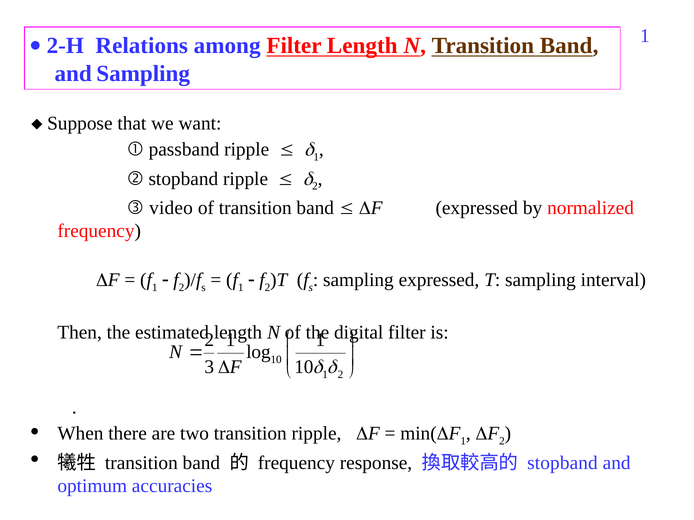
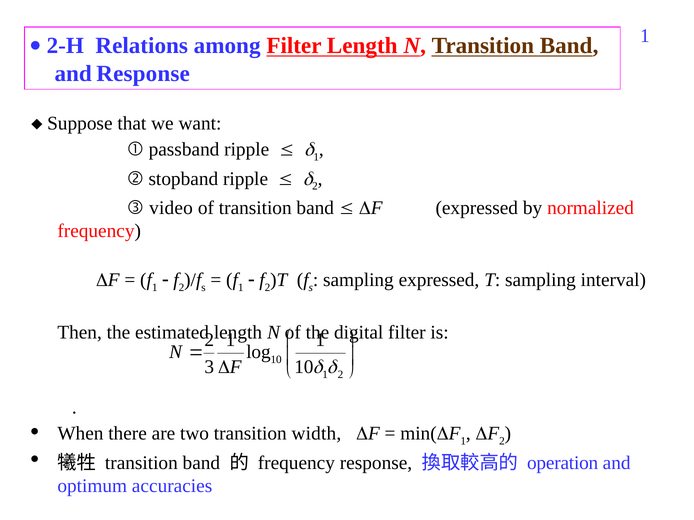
and Sampling: Sampling -> Response
transition ripple: ripple -> width
stopband at (562, 463): stopband -> operation
